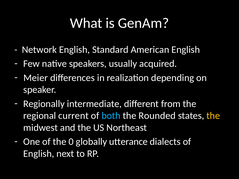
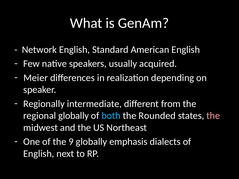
regional current: current -> globally
the at (213, 116) colour: yellow -> pink
0: 0 -> 9
utterance: utterance -> emphasis
